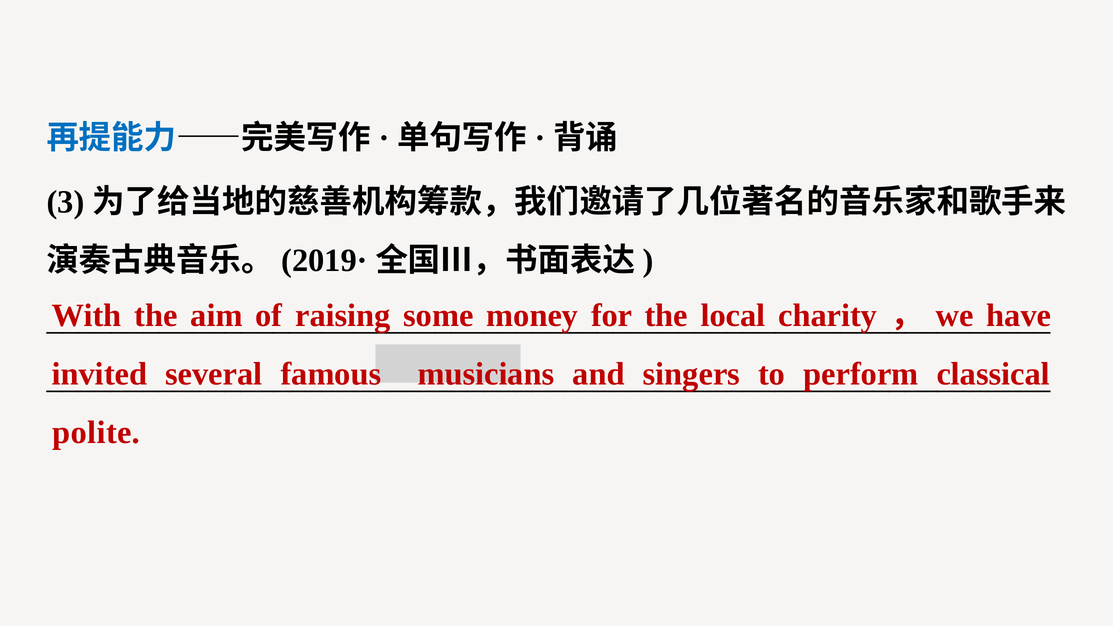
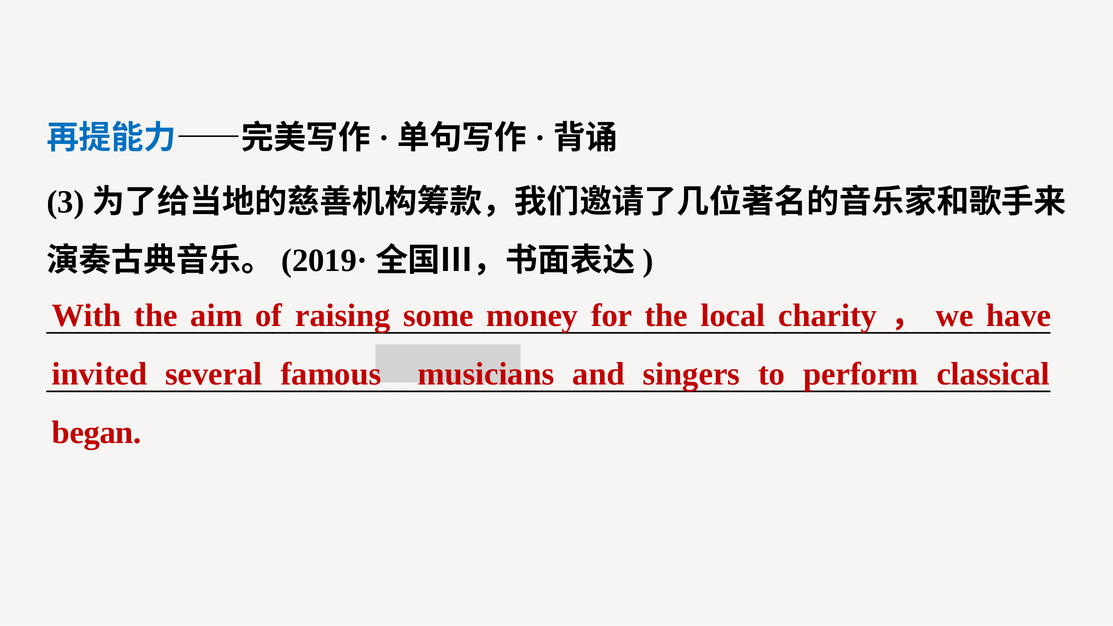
polite: polite -> began
